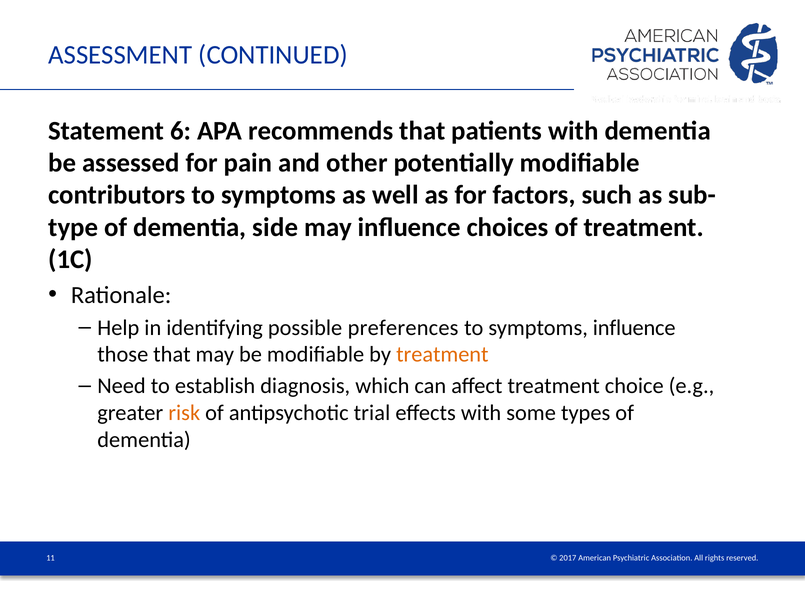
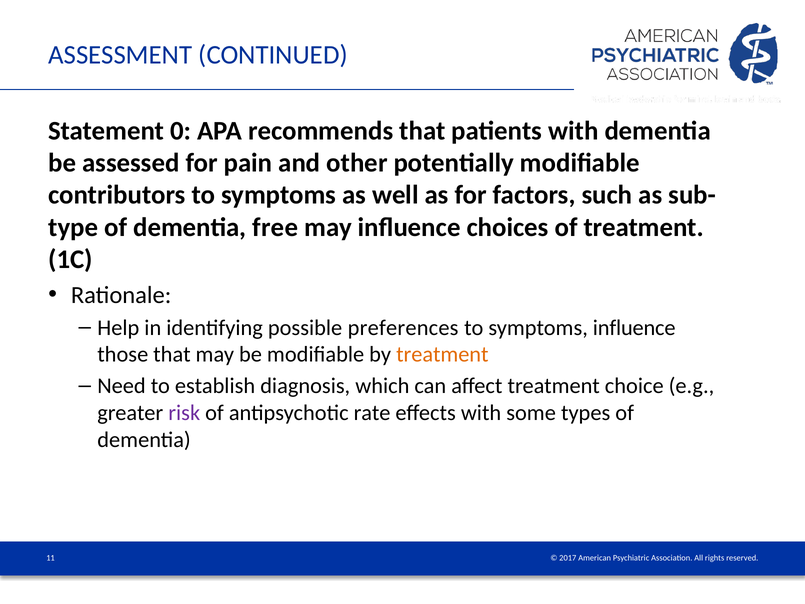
6: 6 -> 0
side: side -> free
risk colour: orange -> purple
trial: trial -> rate
